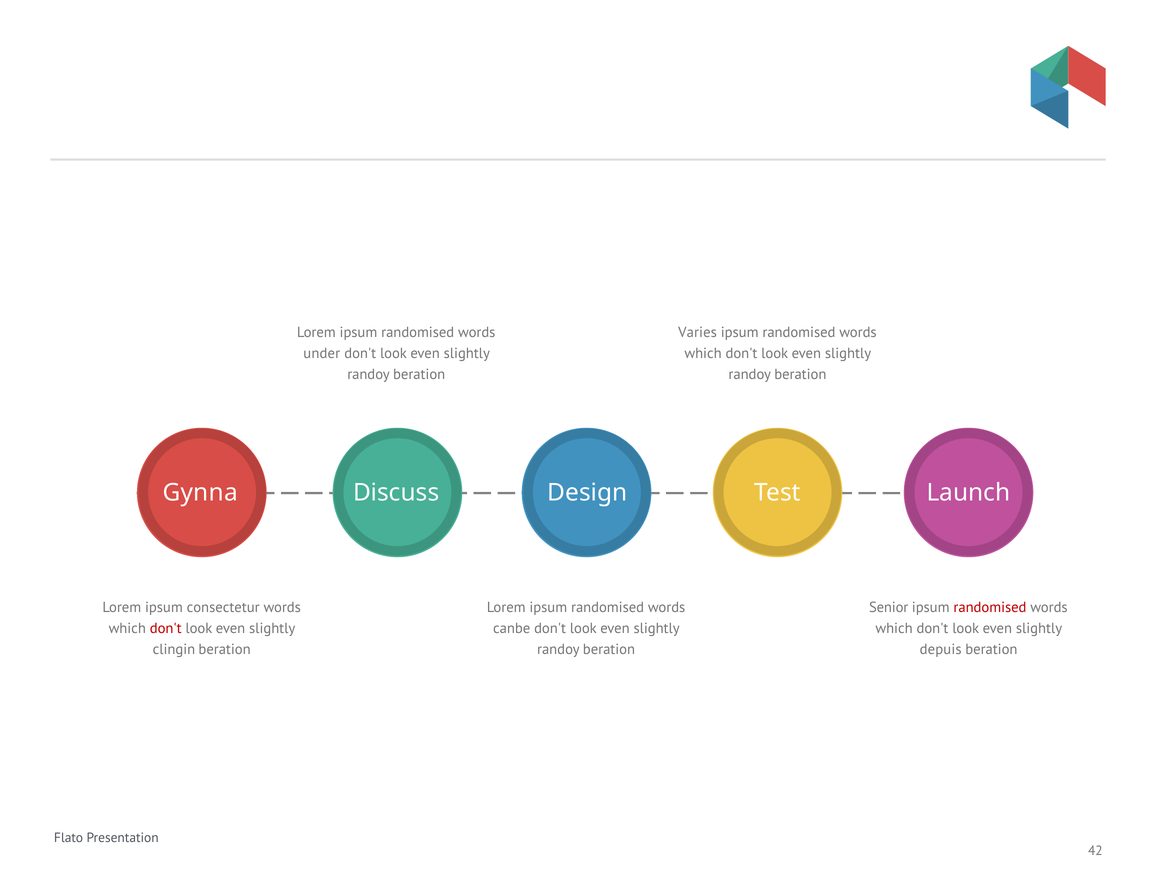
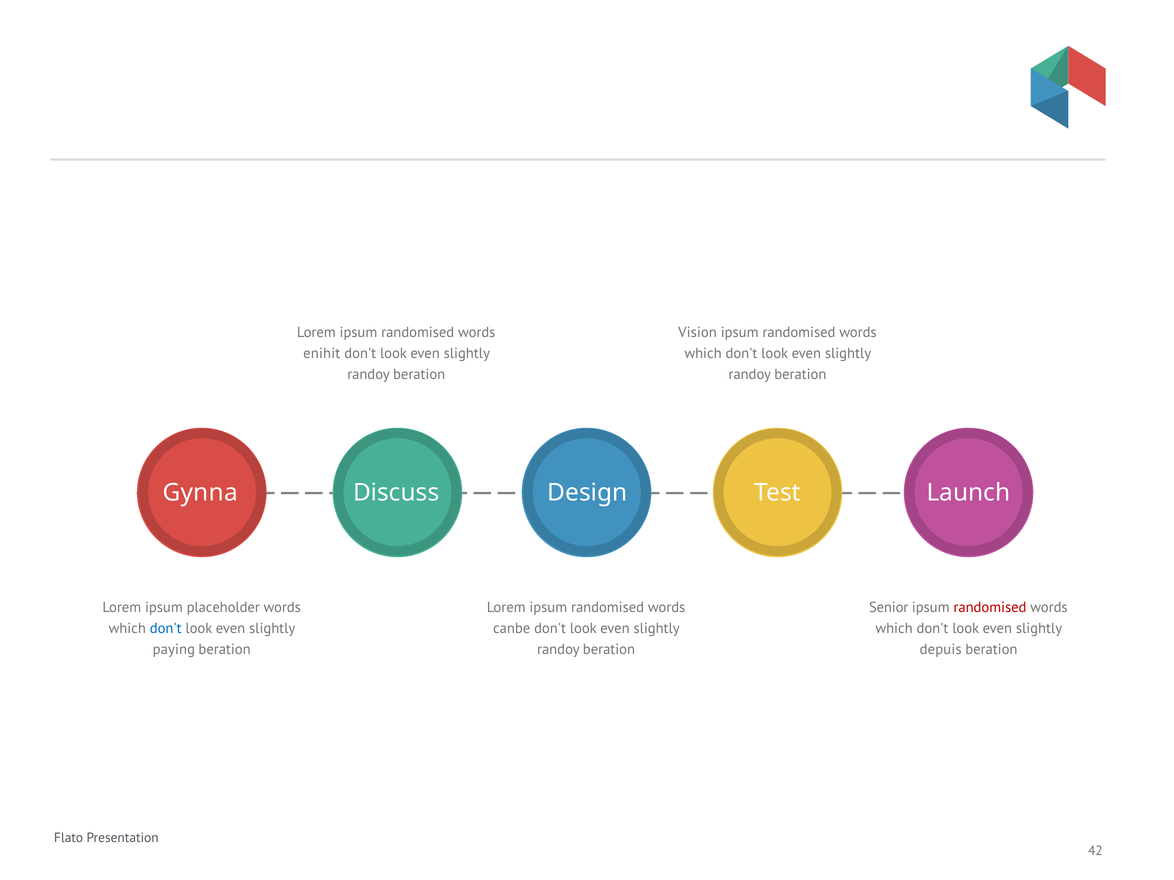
Varies: Varies -> Vision
under: under -> enihit
consectetur: consectetur -> placeholder
don't at (166, 629) colour: red -> blue
clingin: clingin -> paying
